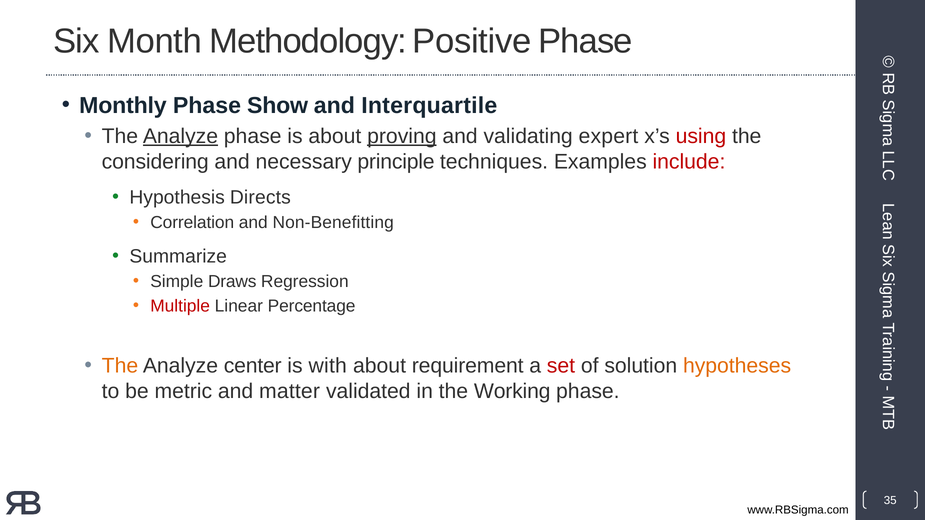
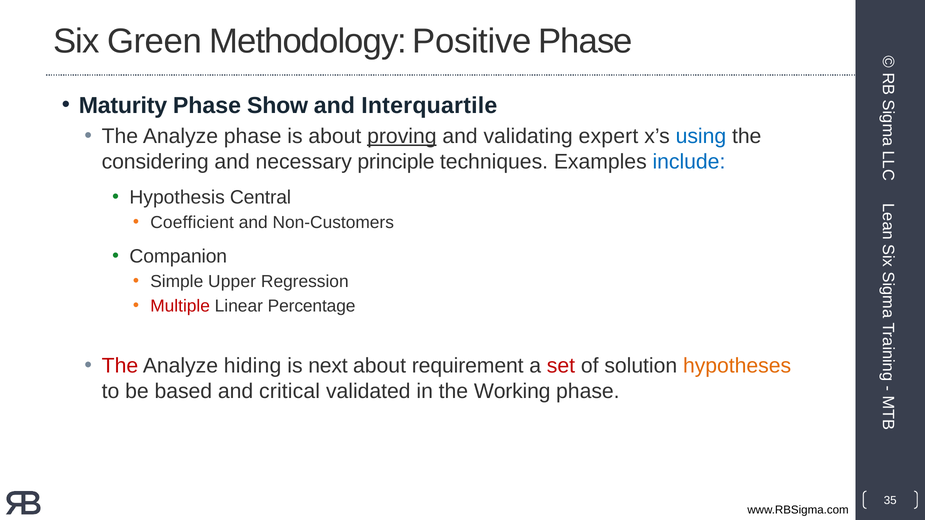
Month: Month -> Green
Monthly: Monthly -> Maturity
Analyze at (180, 136) underline: present -> none
using colour: red -> blue
include colour: red -> blue
Directs: Directs -> Central
Correlation: Correlation -> Coefficient
Non-Benefitting: Non-Benefitting -> Non-Customers
Summarize: Summarize -> Companion
Draws: Draws -> Upper
The at (120, 366) colour: orange -> red
center: center -> hiding
with: with -> next
metric: metric -> based
matter: matter -> critical
